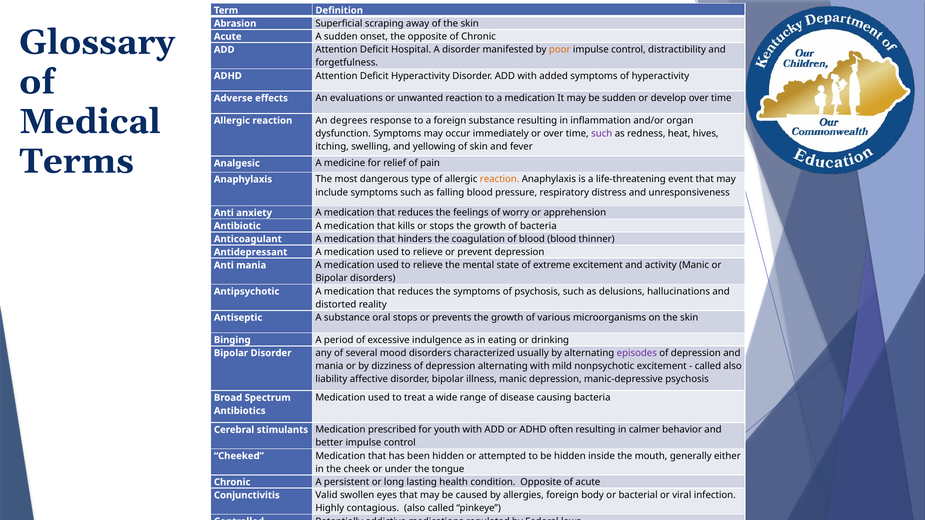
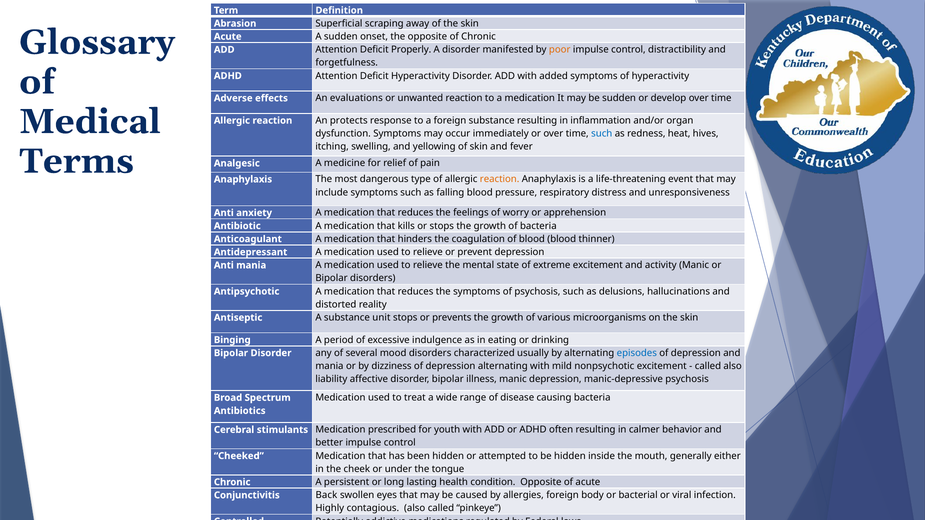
Hospital: Hospital -> Properly
degrees: degrees -> protects
such at (602, 134) colour: purple -> blue
oral: oral -> unit
episodes colour: purple -> blue
Valid: Valid -> Back
